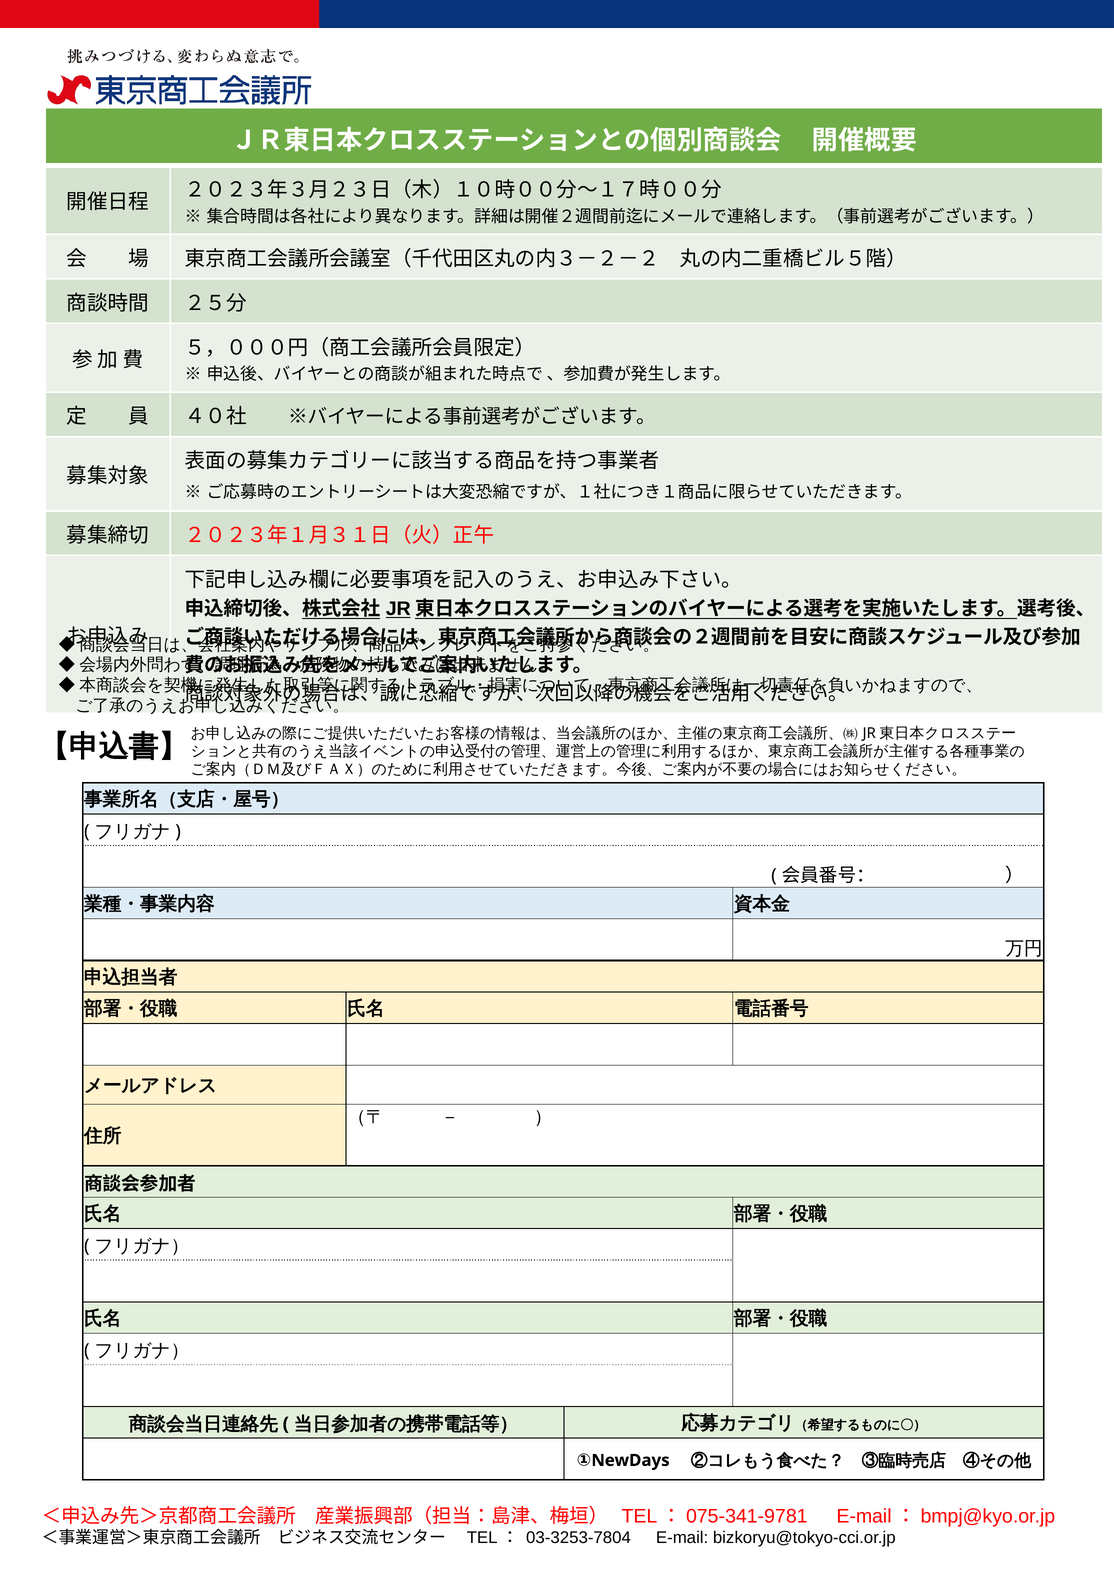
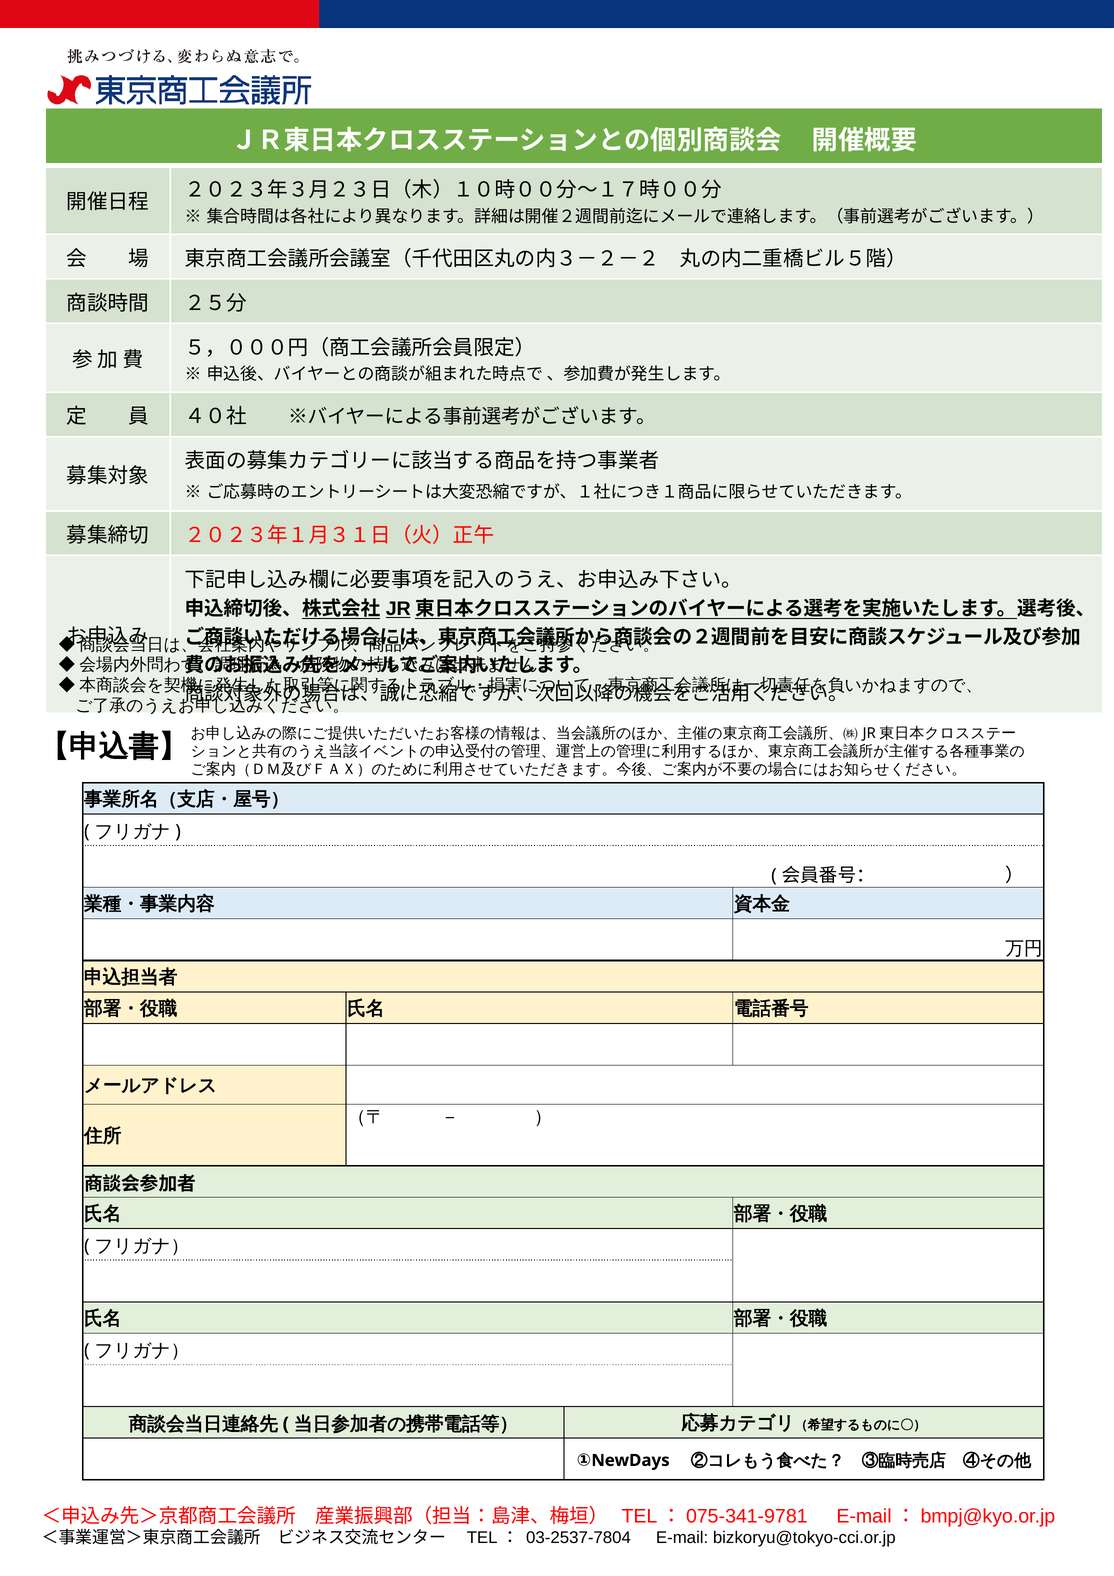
03-3253-7804: 03-3253-7804 -> 03-2537-7804
